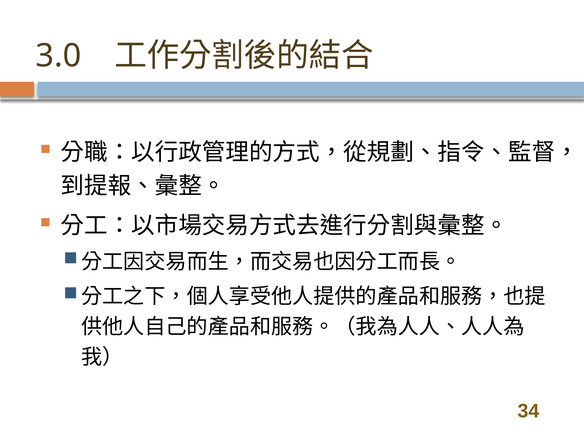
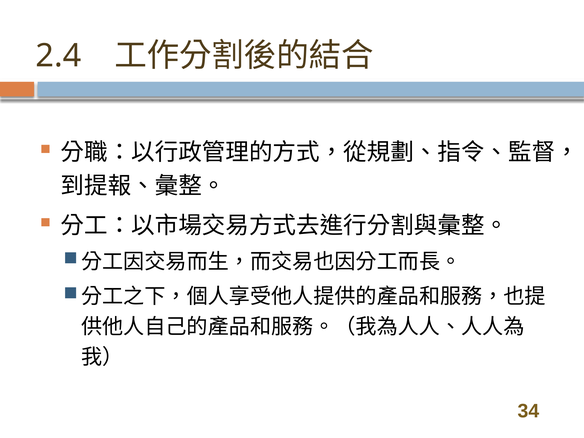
3.0: 3.0 -> 2.4
